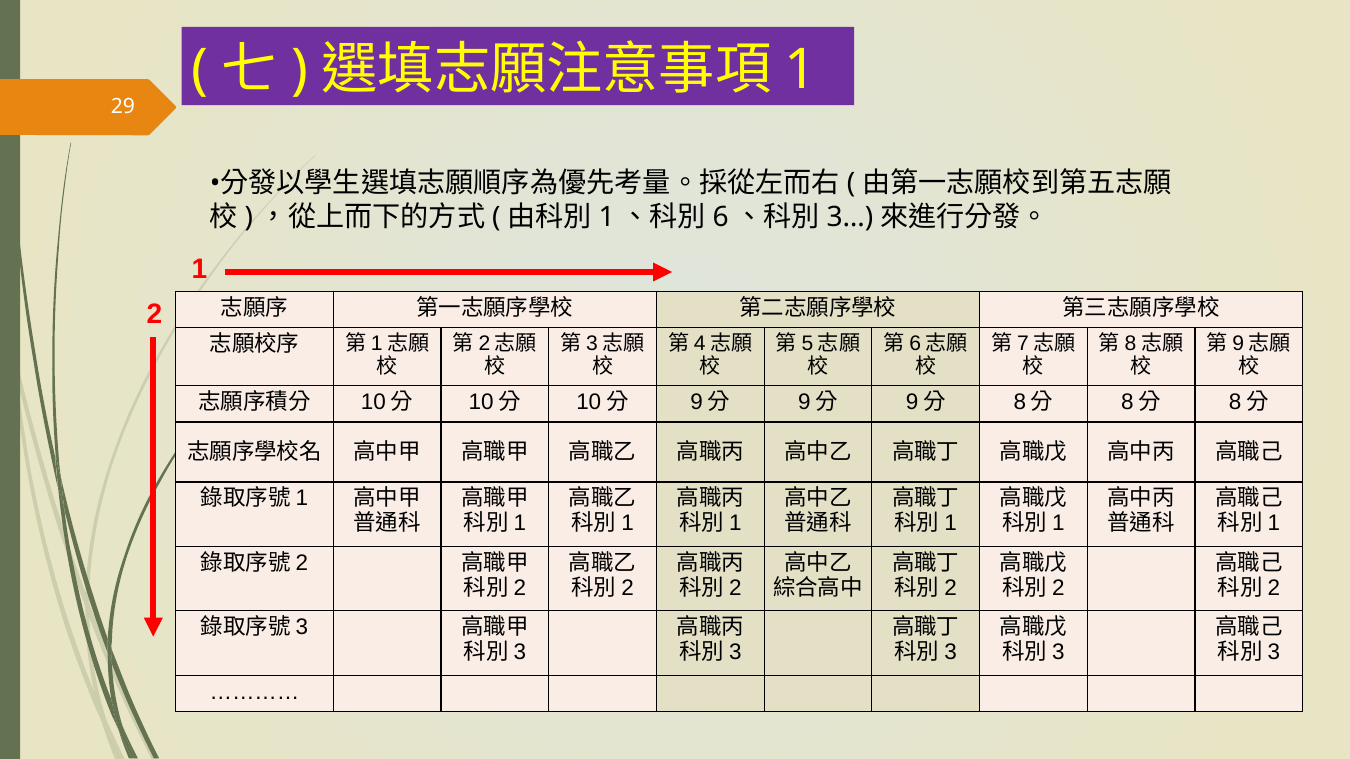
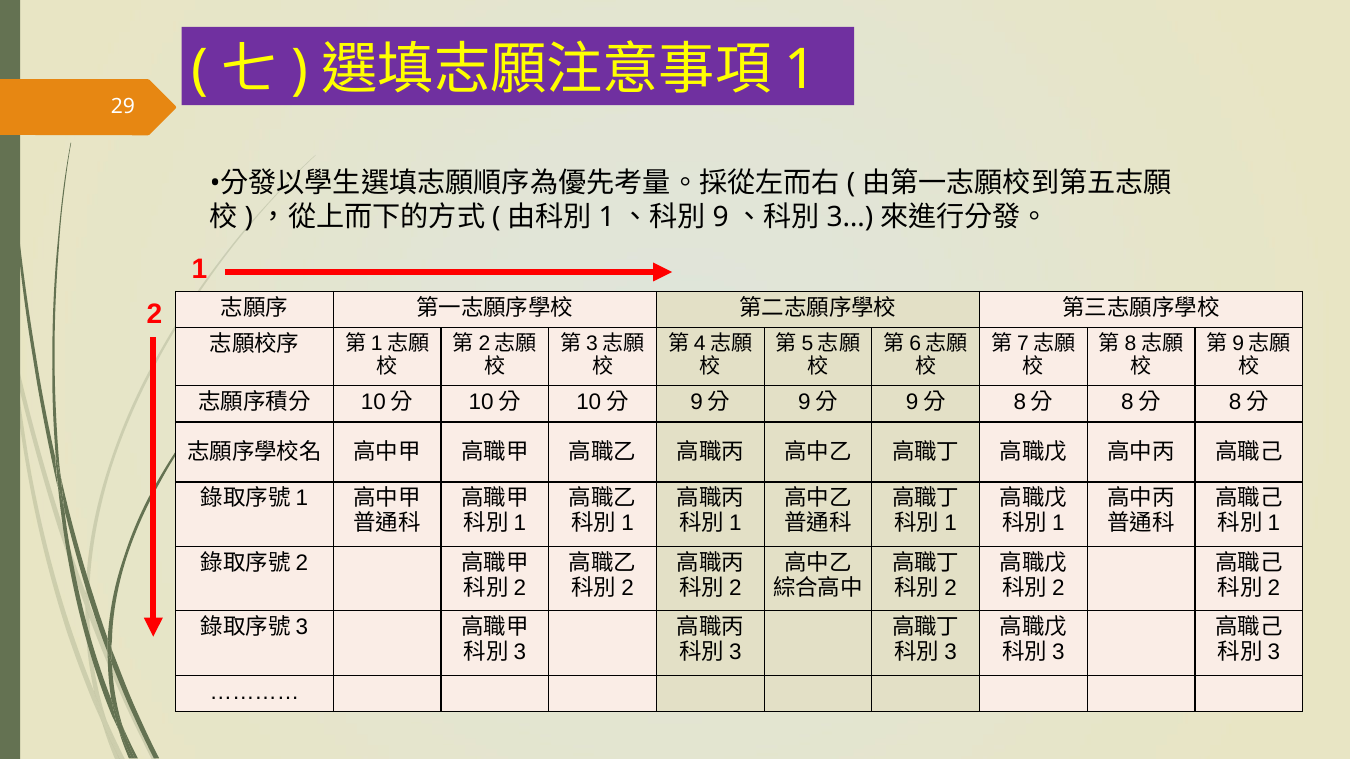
6: 6 -> 9
